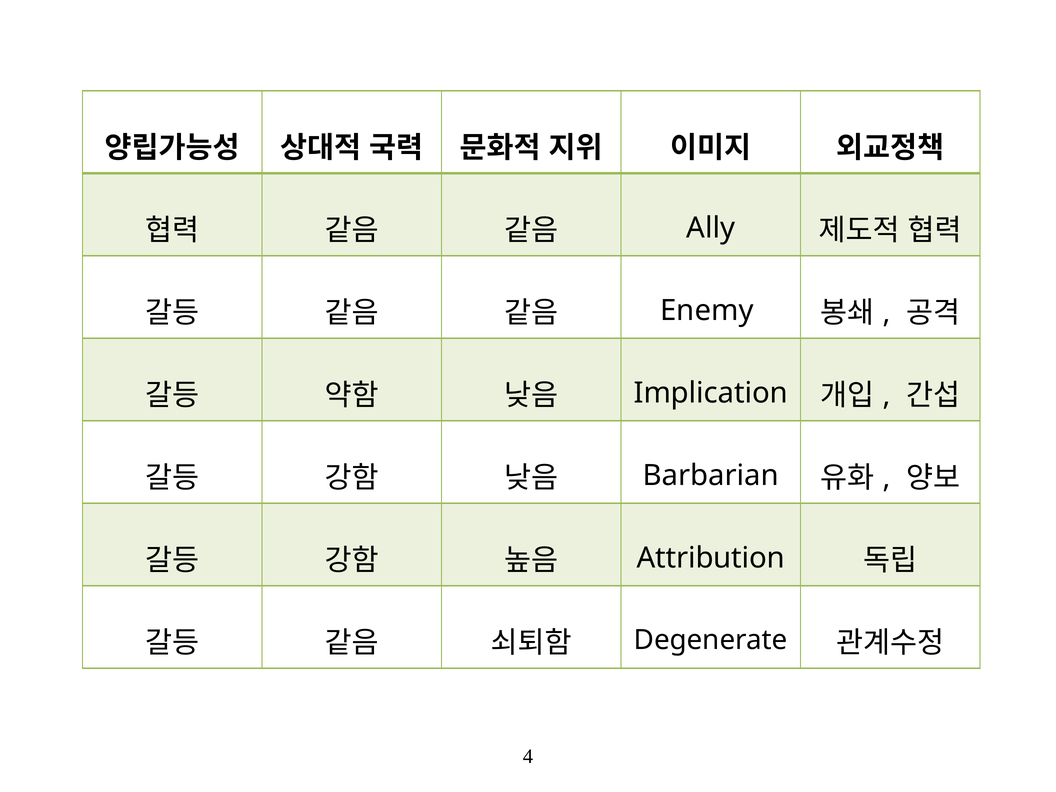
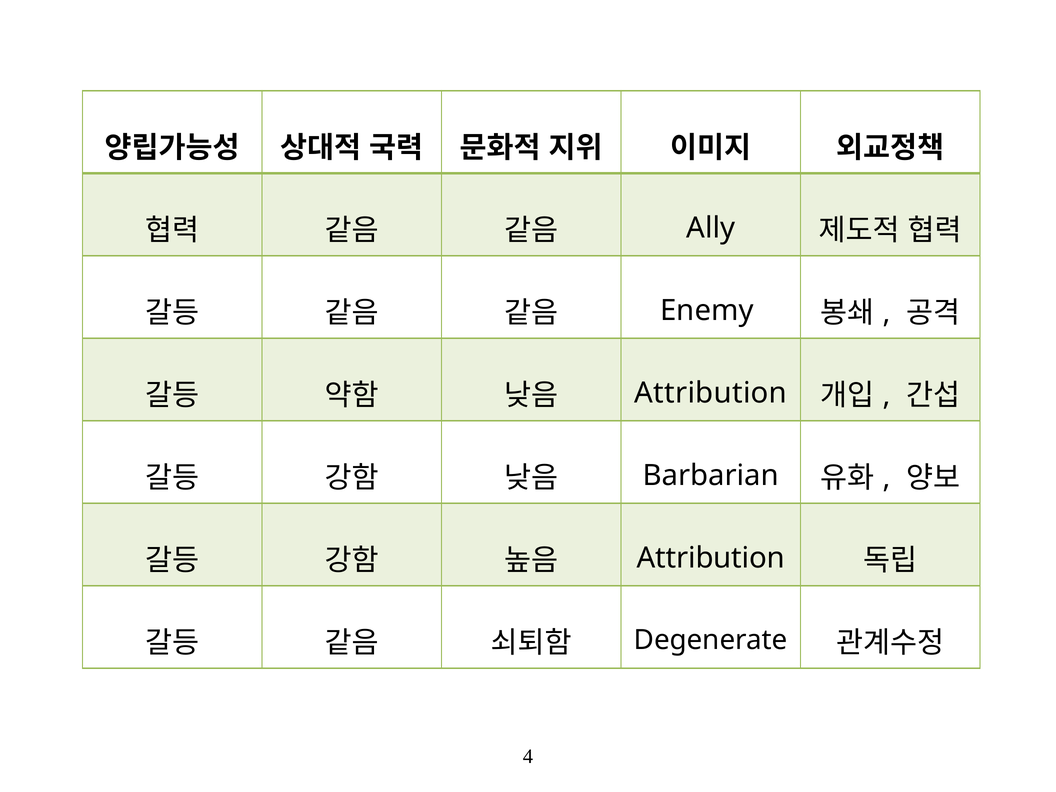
Implication at (711, 393): Implication -> Attribution
